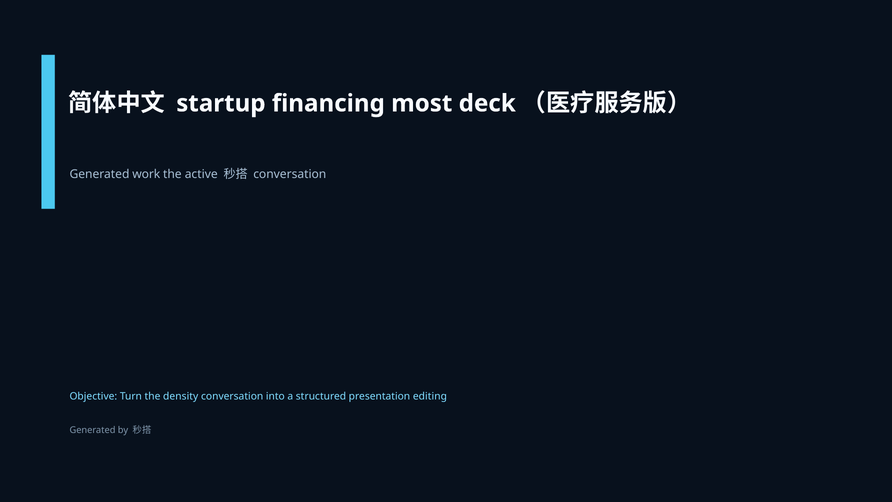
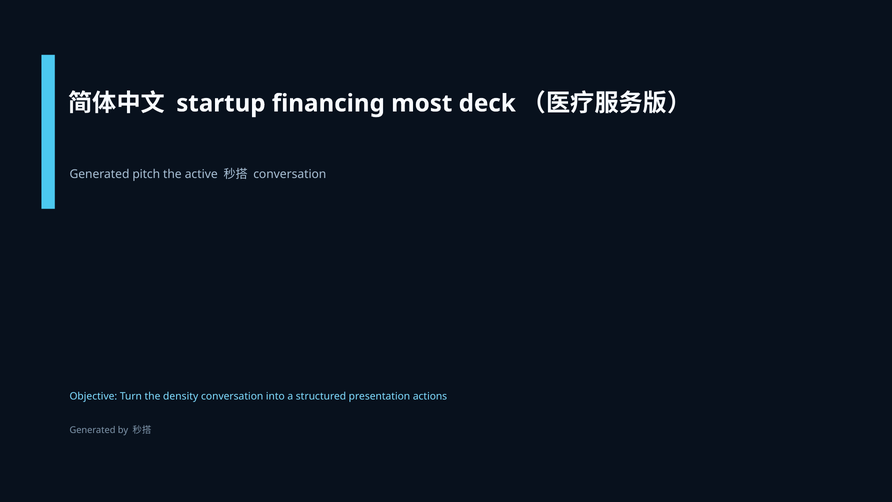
work: work -> pitch
editing: editing -> actions
